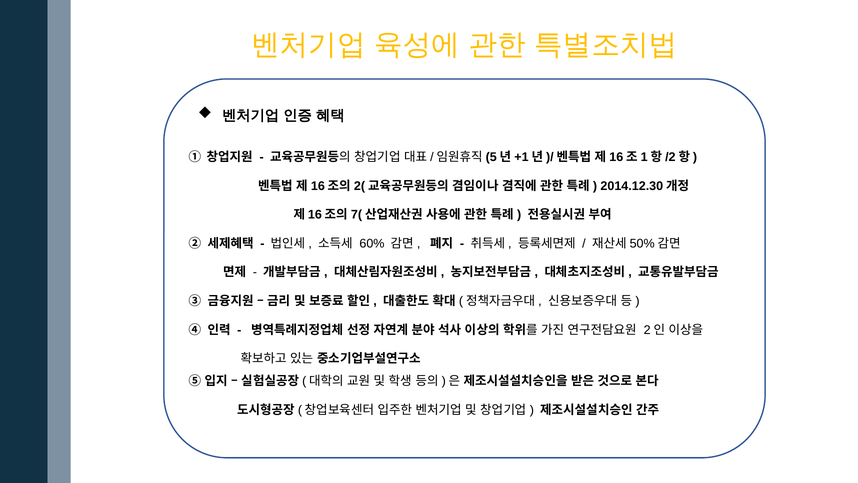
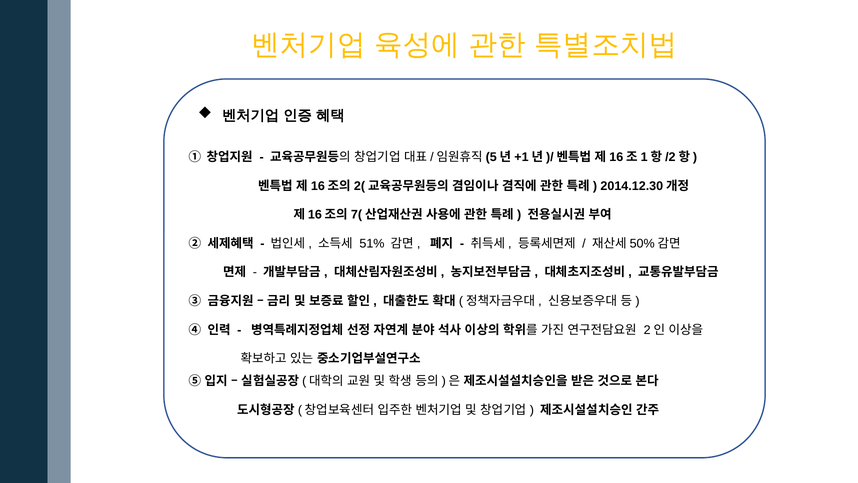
60%: 60% -> 51%
